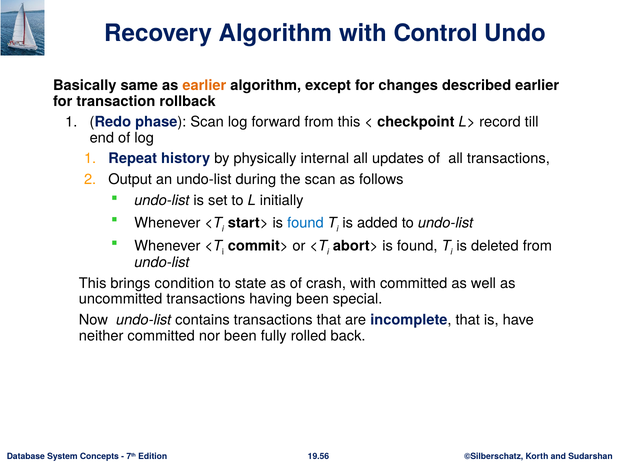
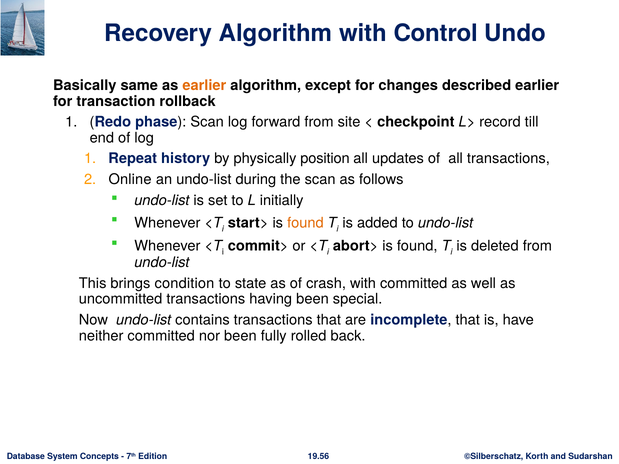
from this: this -> site
internal: internal -> position
Output: Output -> Online
found at (305, 223) colour: blue -> orange
